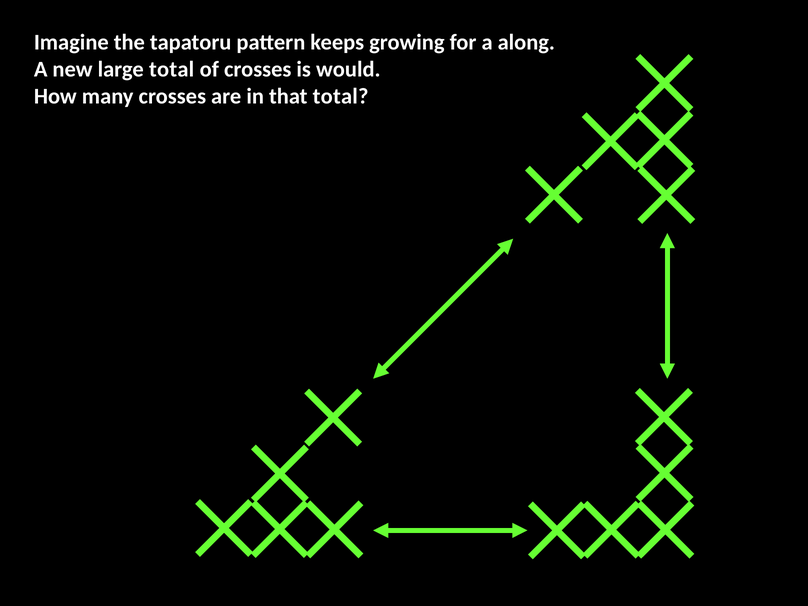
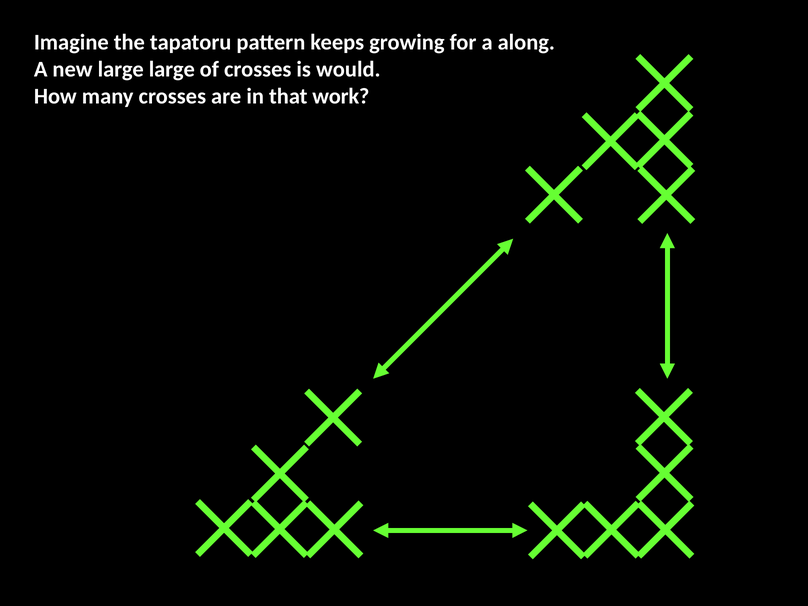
total at (172, 69): total -> large
that total: total -> work
